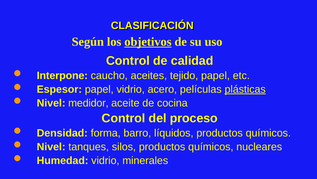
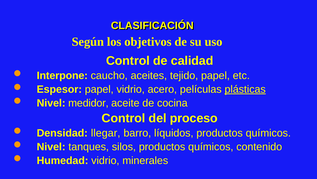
objetivos underline: present -> none
forma: forma -> llegar
nucleares: nucleares -> contenido
